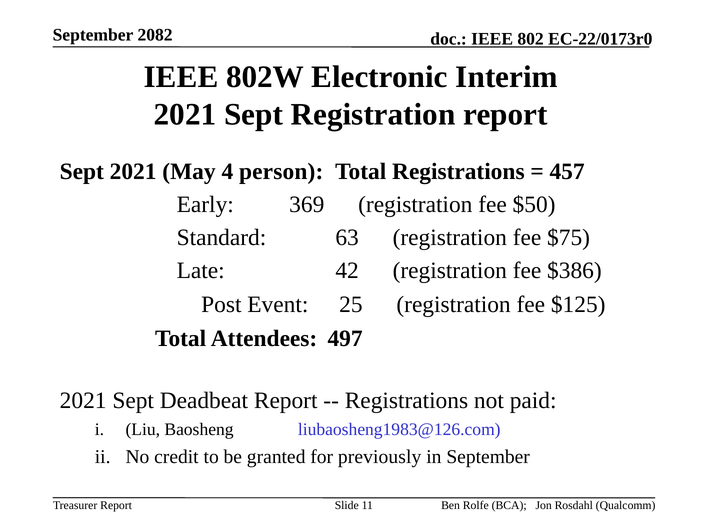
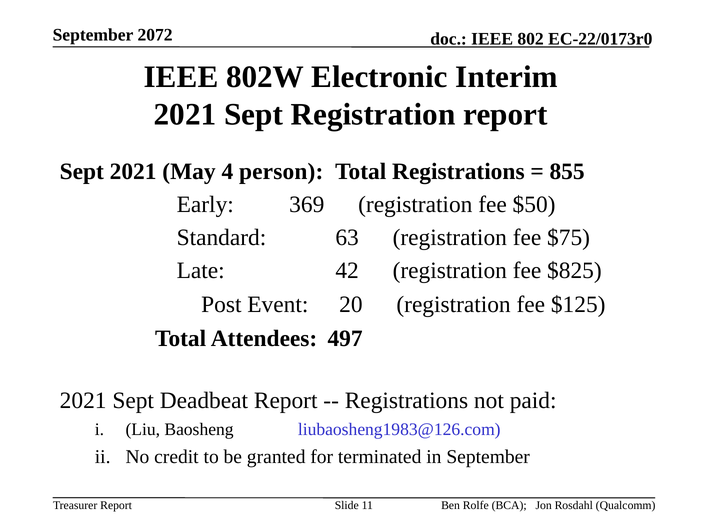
2082: 2082 -> 2072
457: 457 -> 855
$386: $386 -> $825
25: 25 -> 20
previously: previously -> terminated
